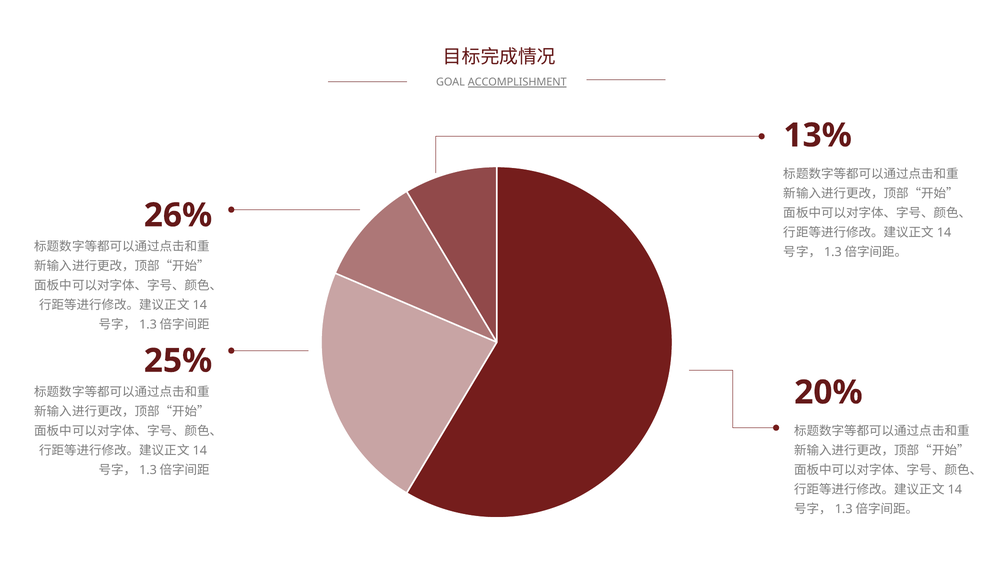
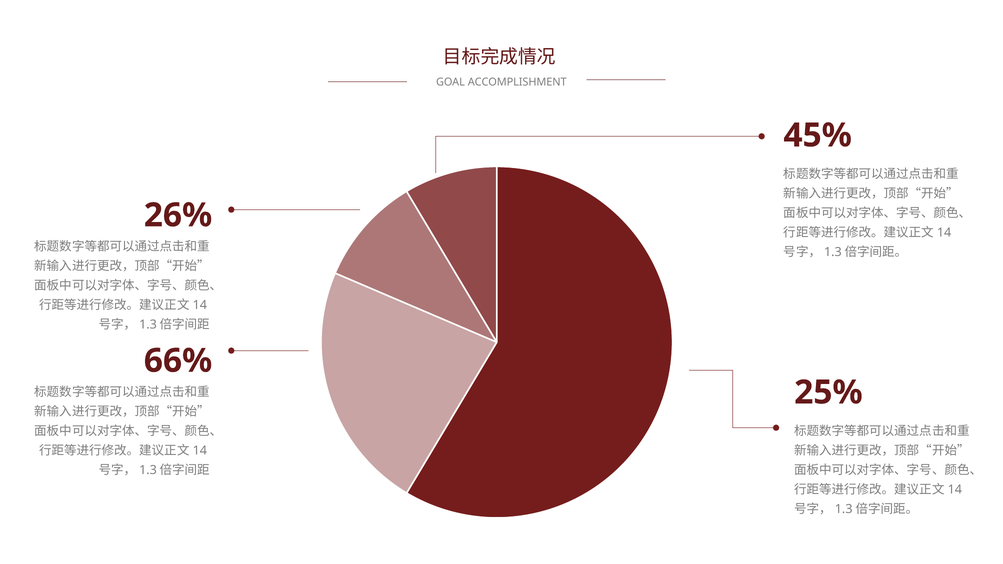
ACCOMPLISHMENT underline: present -> none
13%: 13% -> 45%
25%: 25% -> 66%
20%: 20% -> 25%
